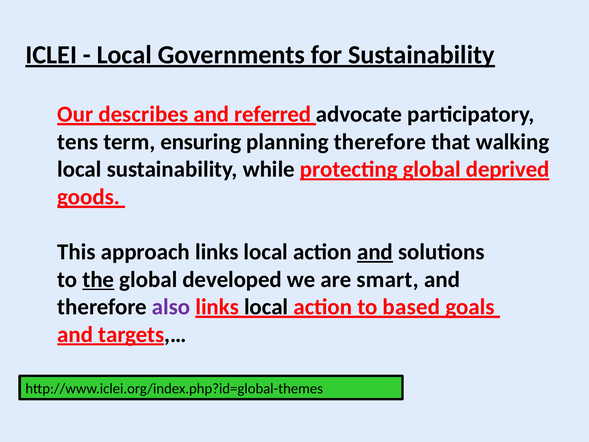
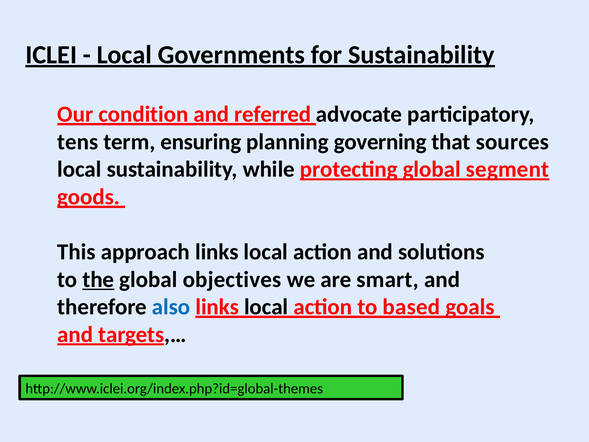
describes: describes -> condition
planning therefore: therefore -> governing
walking: walking -> sources
deprived: deprived -> segment
and at (375, 252) underline: present -> none
developed: developed -> objectives
also colour: purple -> blue
